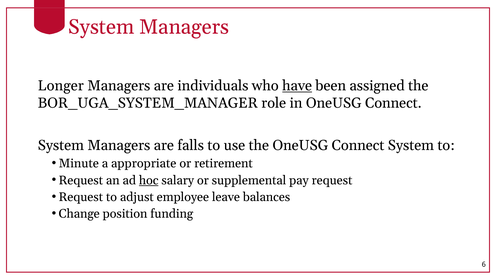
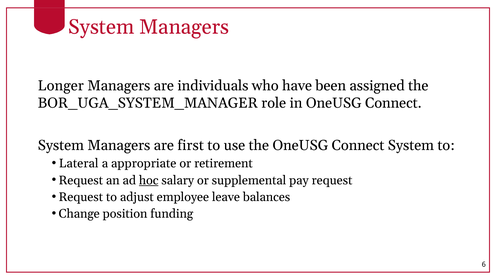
have underline: present -> none
falls: falls -> first
Minute: Minute -> Lateral
